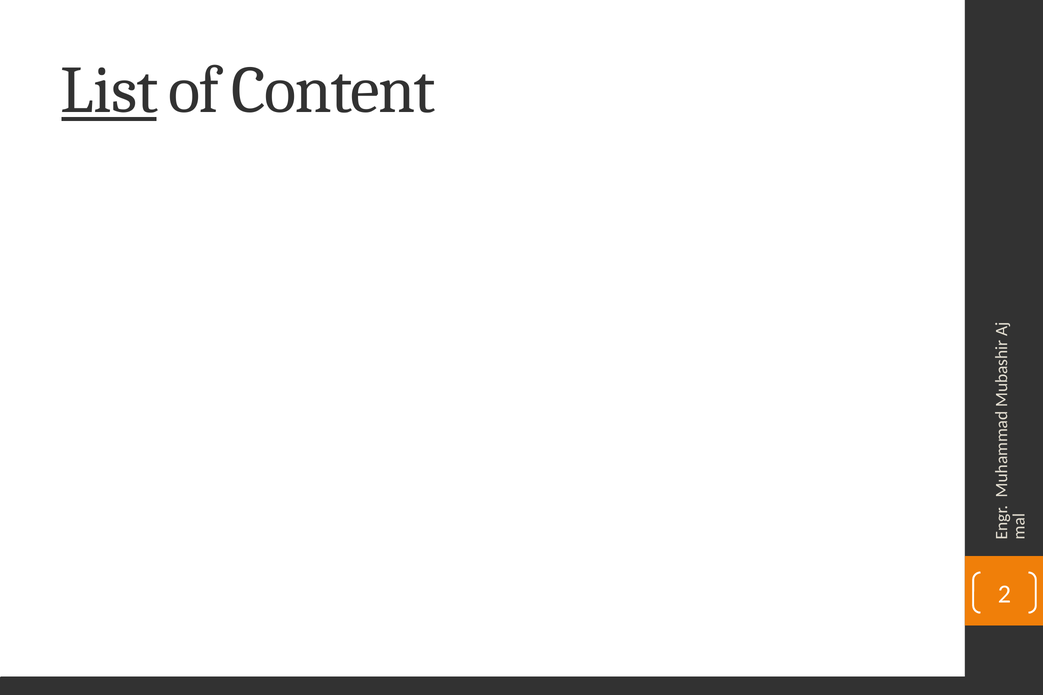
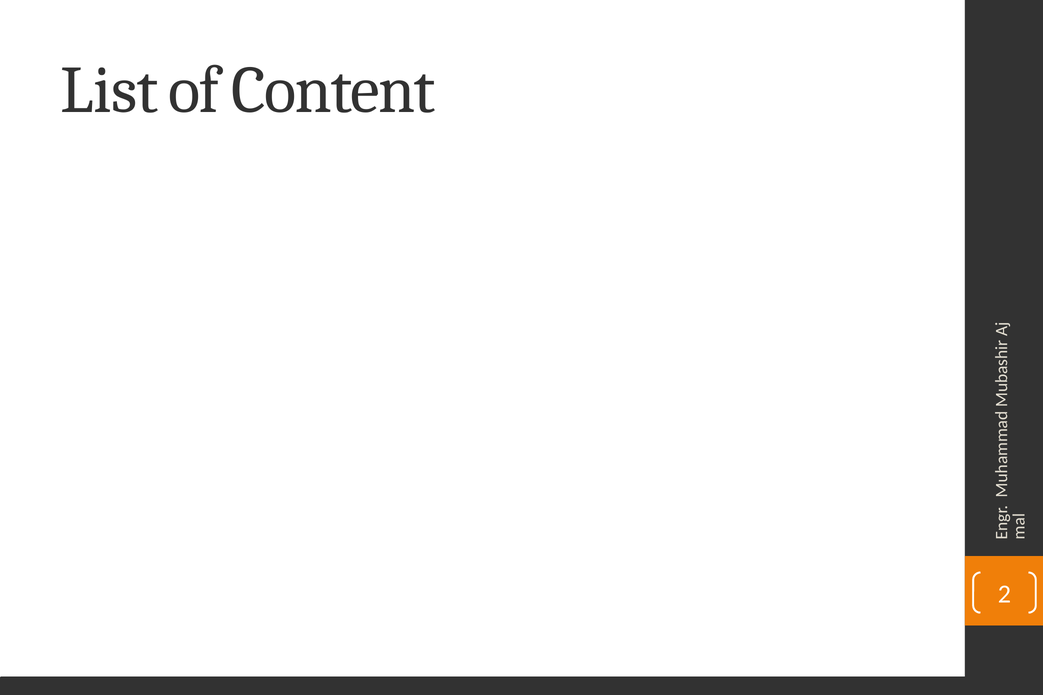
List underline: present -> none
